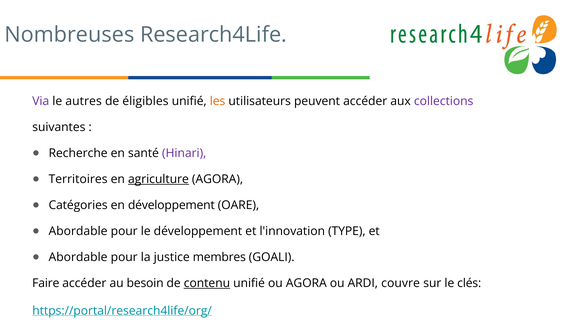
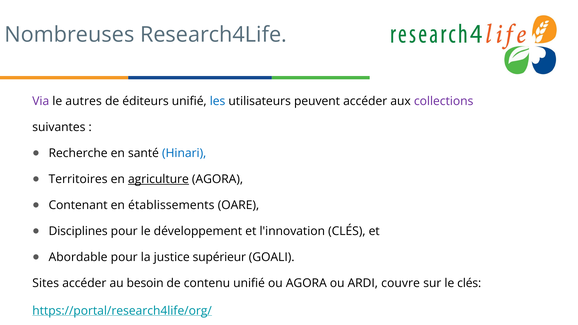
éligibles: éligibles -> éditeurs
les colour: orange -> blue
Hinari colour: purple -> blue
Catégories: Catégories -> Contenant
en développement: développement -> établissements
Abordable at (78, 231): Abordable -> Disciplines
l'innovation TYPE: TYPE -> CLÉS
membres: membres -> supérieur
Faire: Faire -> Sites
contenu underline: present -> none
